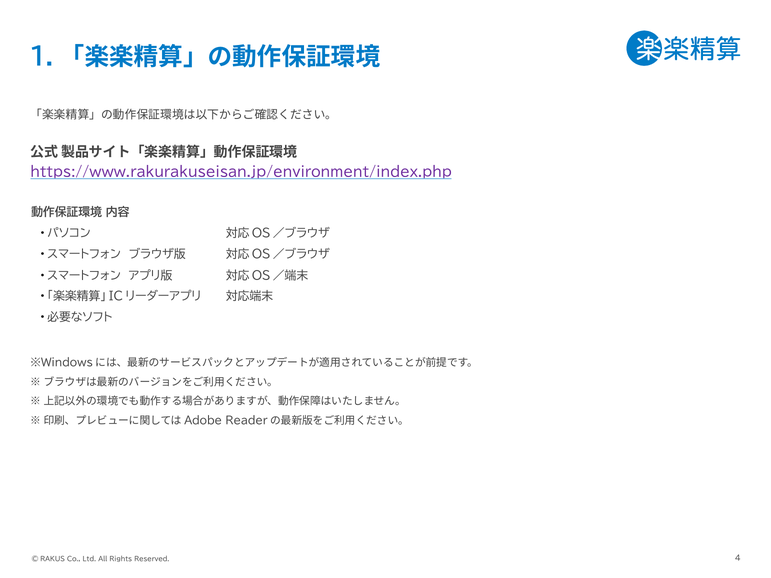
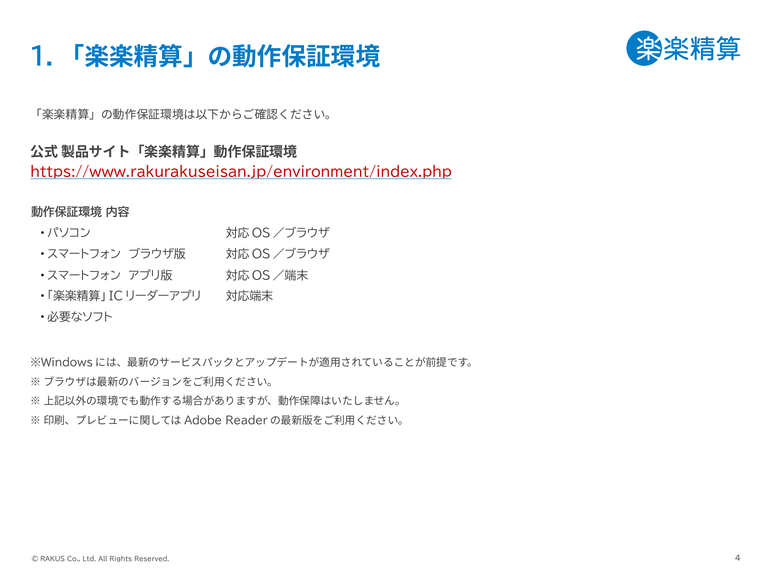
https://www.rakurakuseisan.jp/environment/index.php colour: purple -> red
